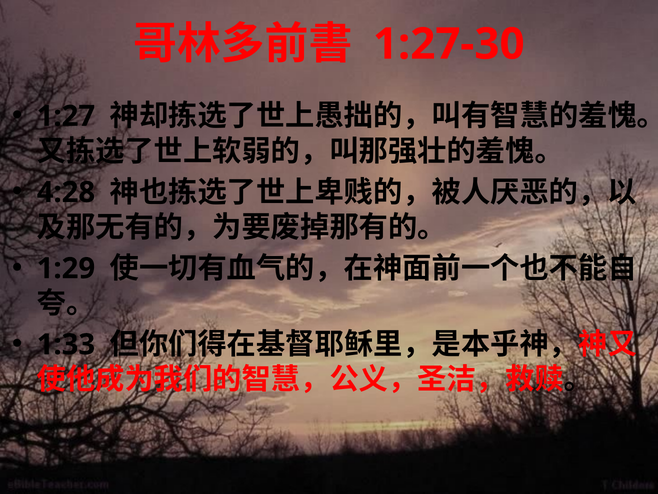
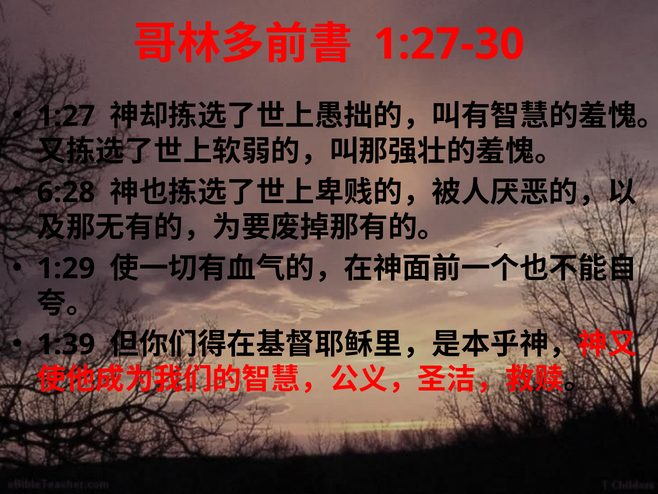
4:28: 4:28 -> 6:28
1:33: 1:33 -> 1:39
